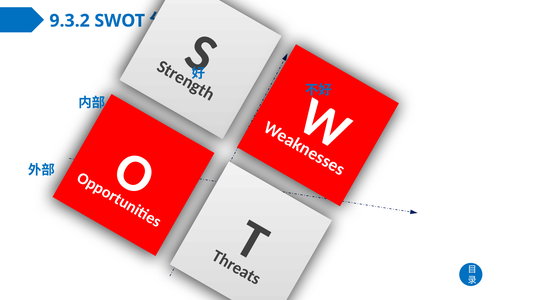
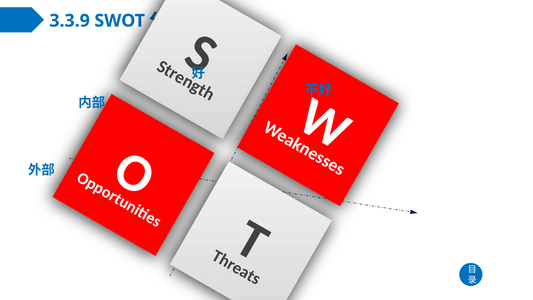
9.3.2: 9.3.2 -> 3.3.9
